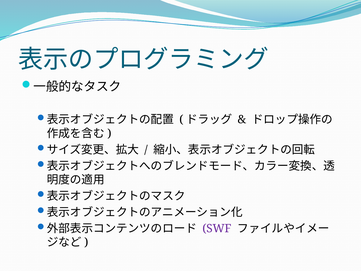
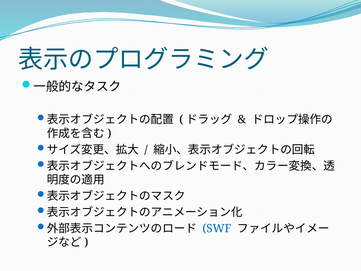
SWF colour: purple -> blue
